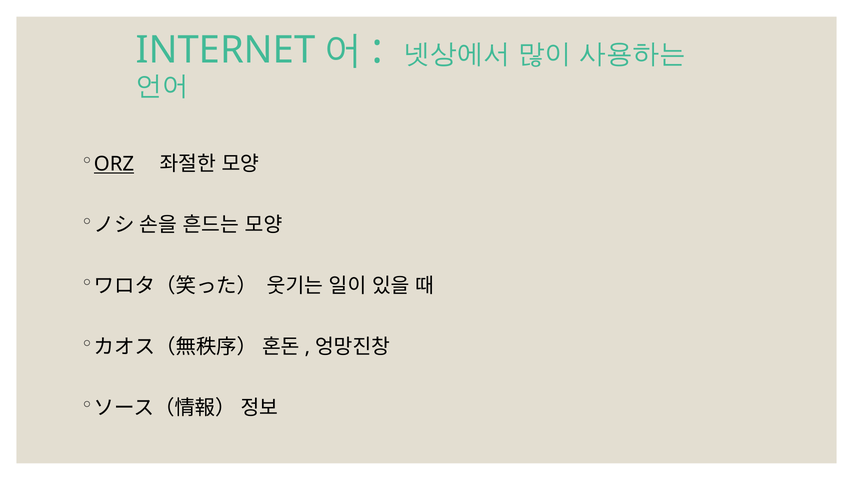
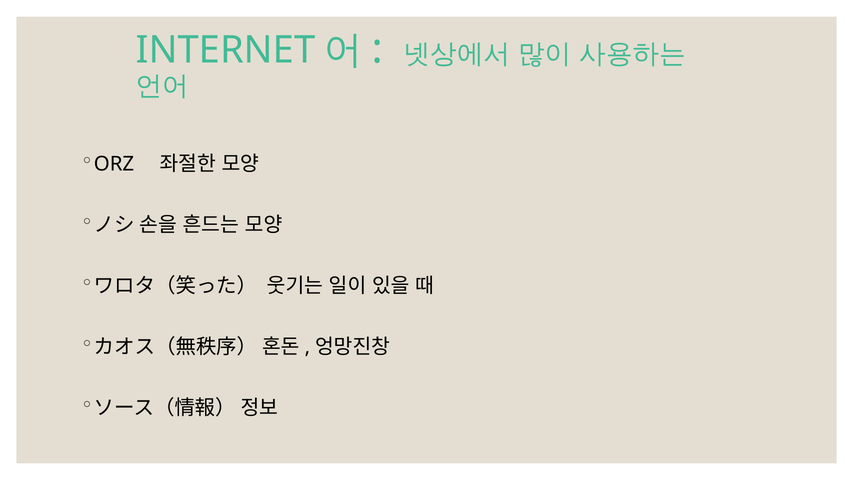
ORZ underline: present -> none
